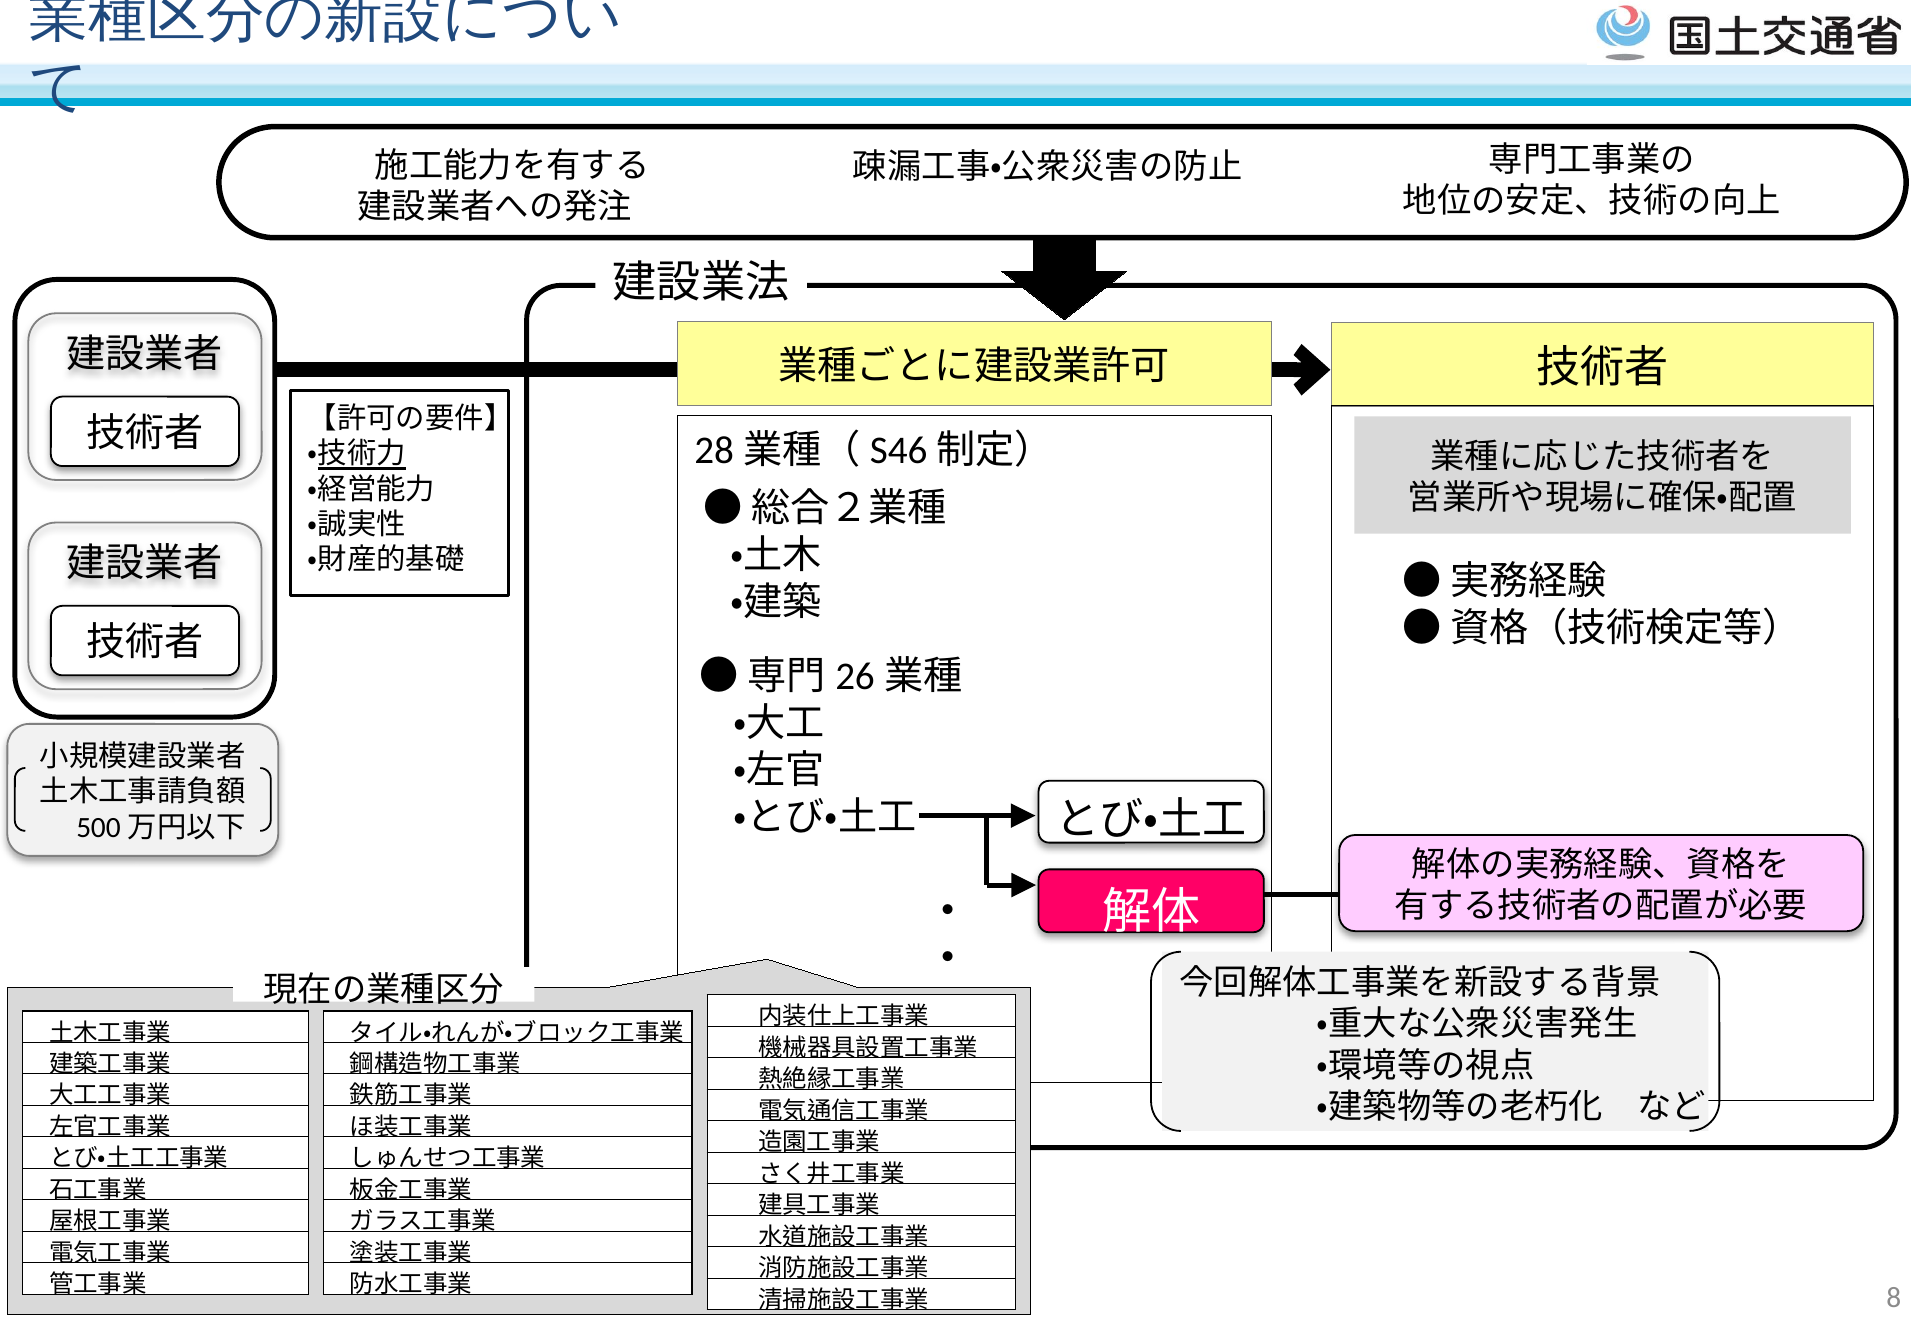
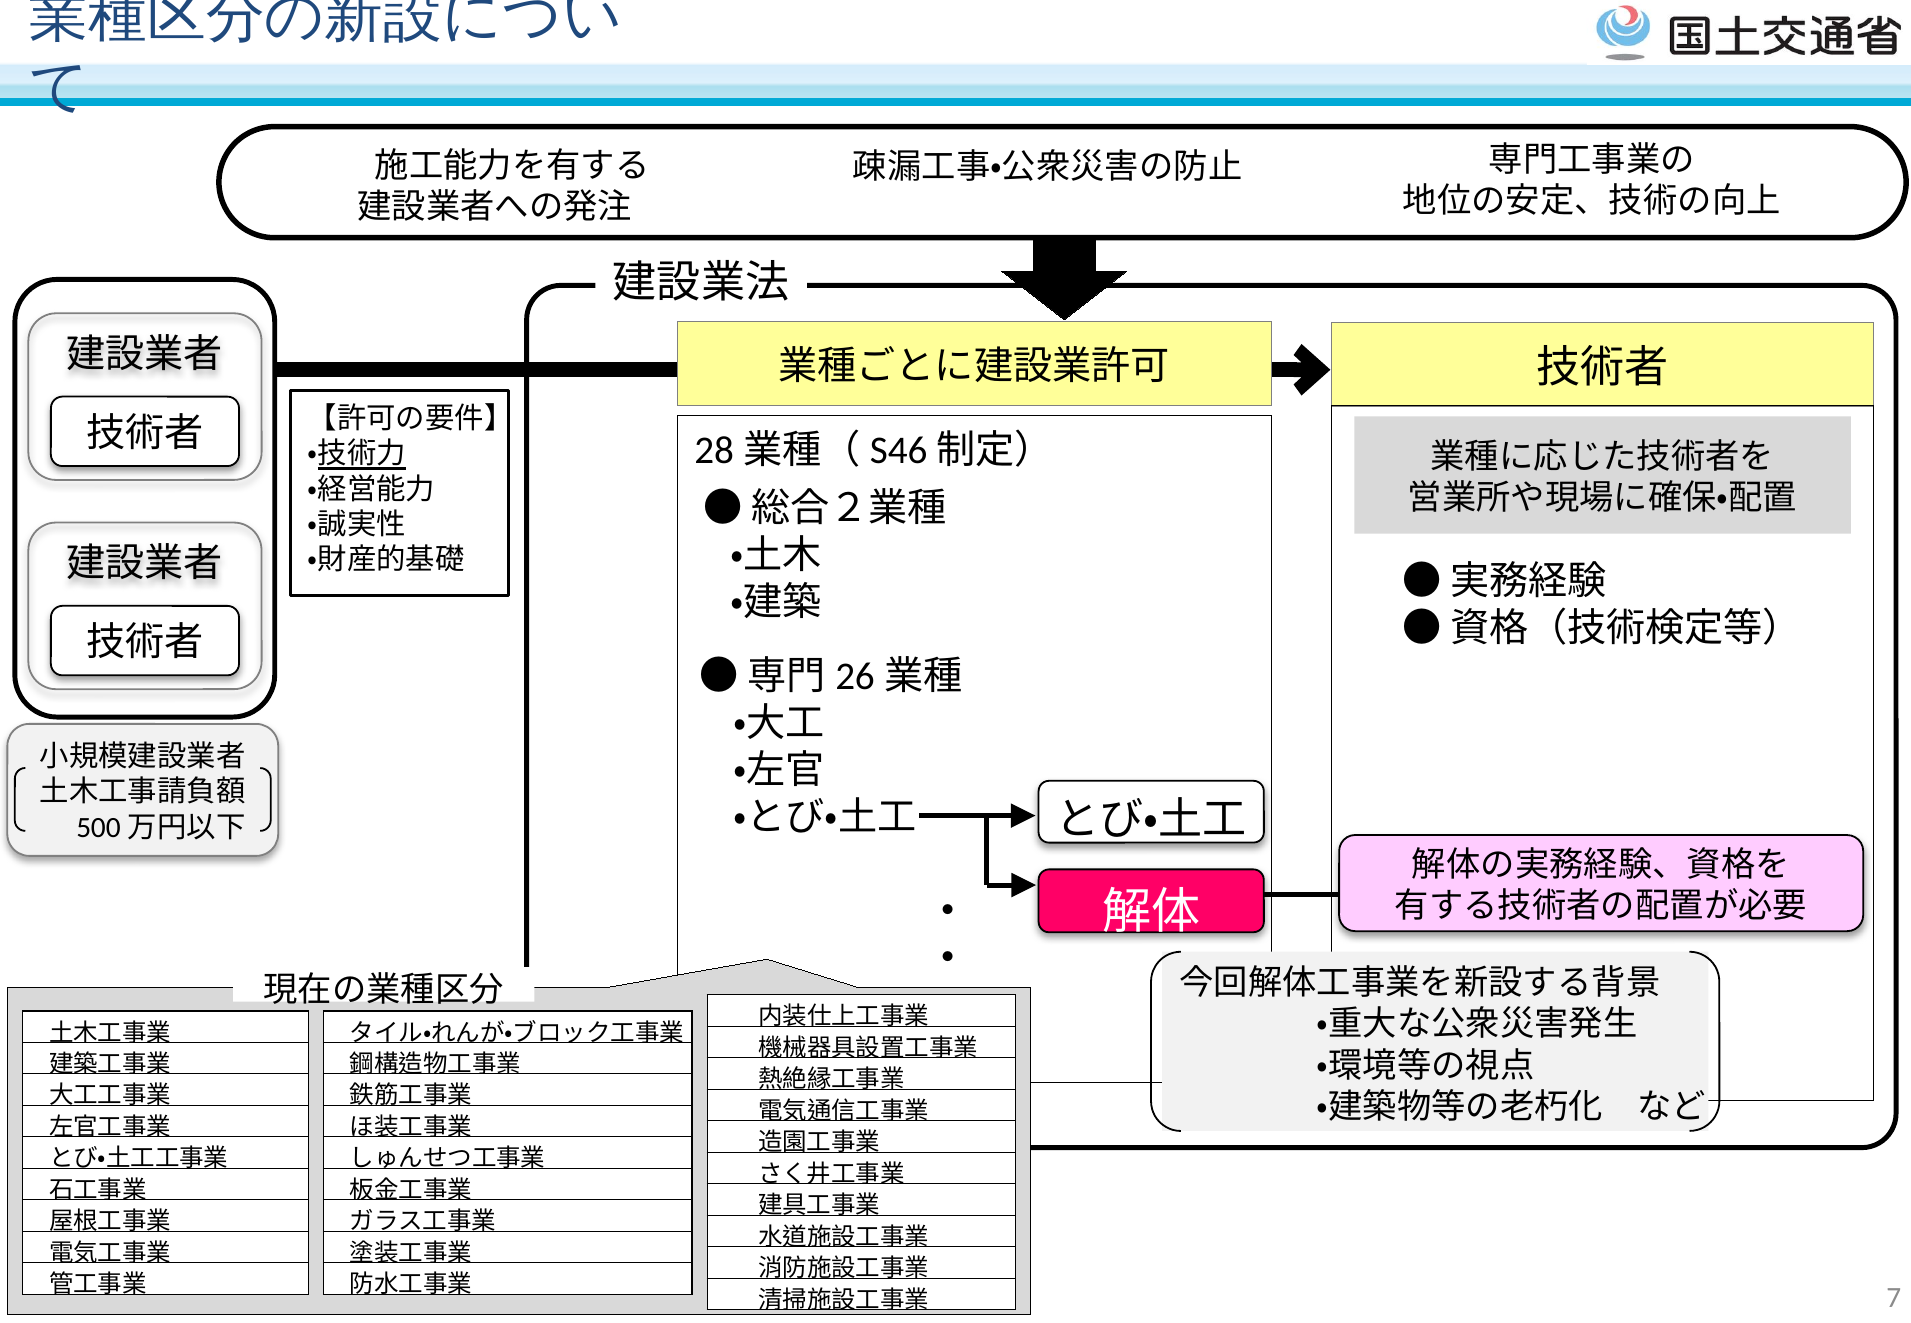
8: 8 -> 7
